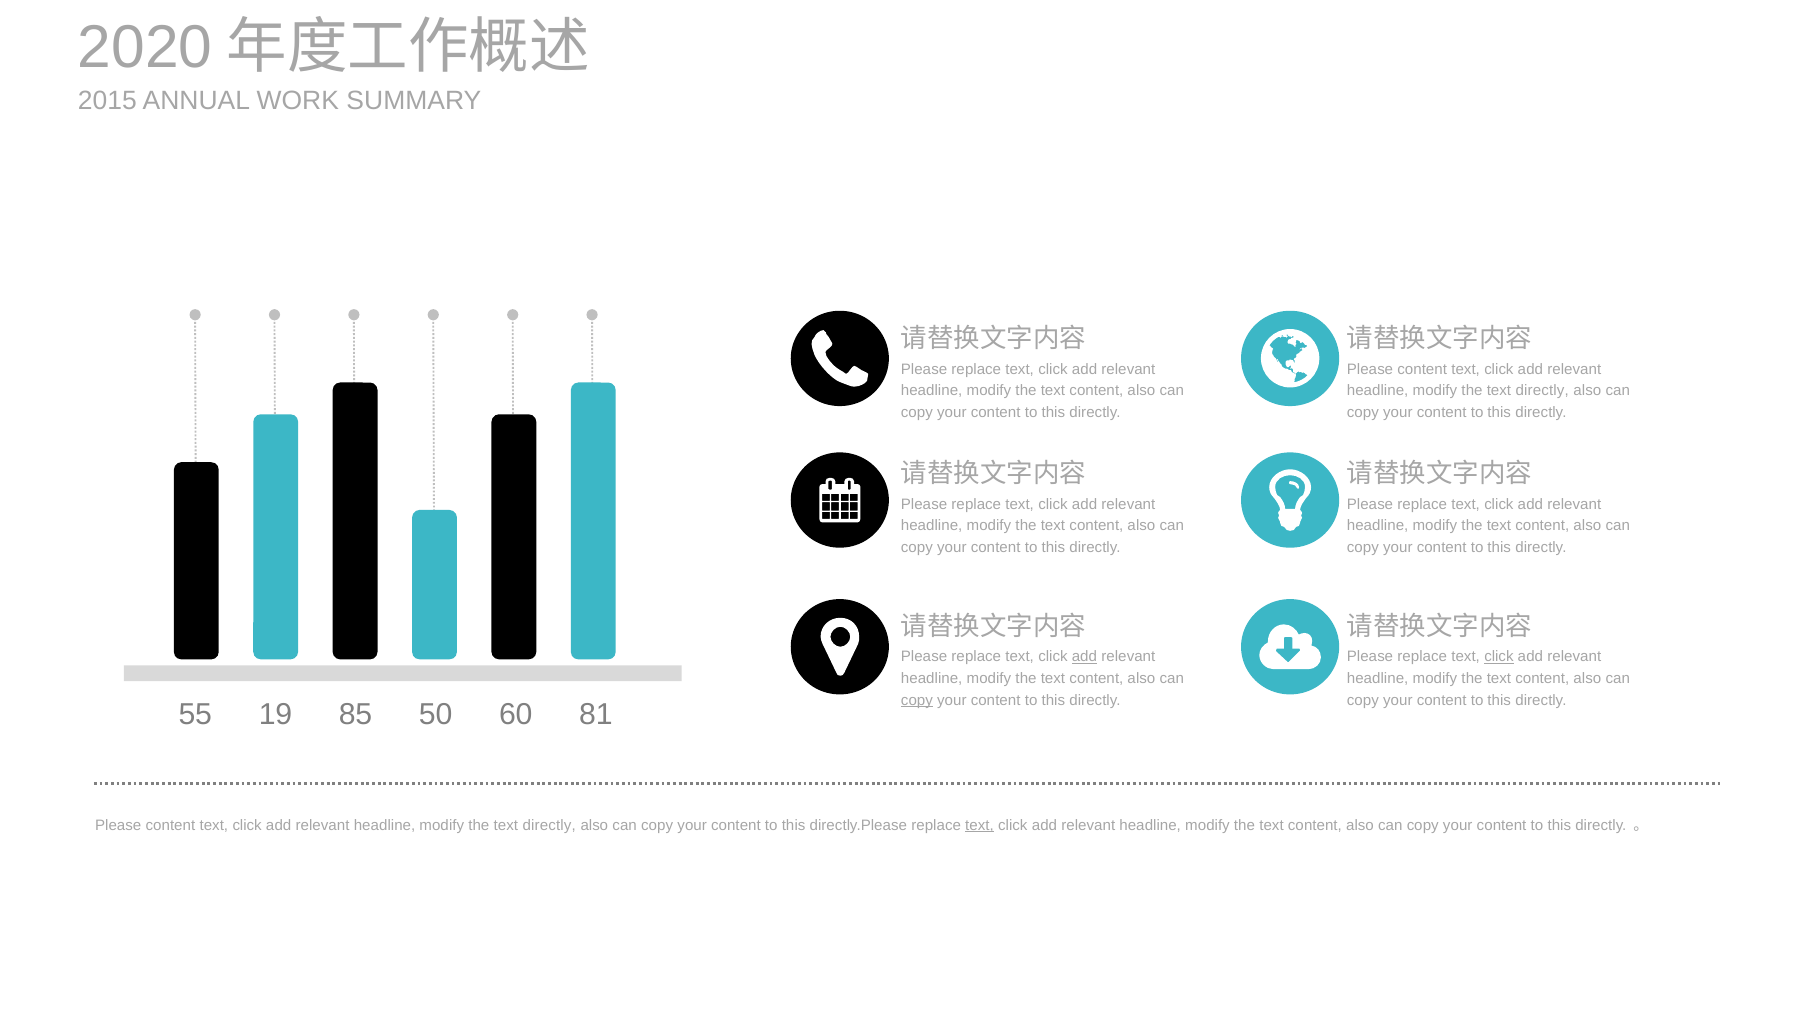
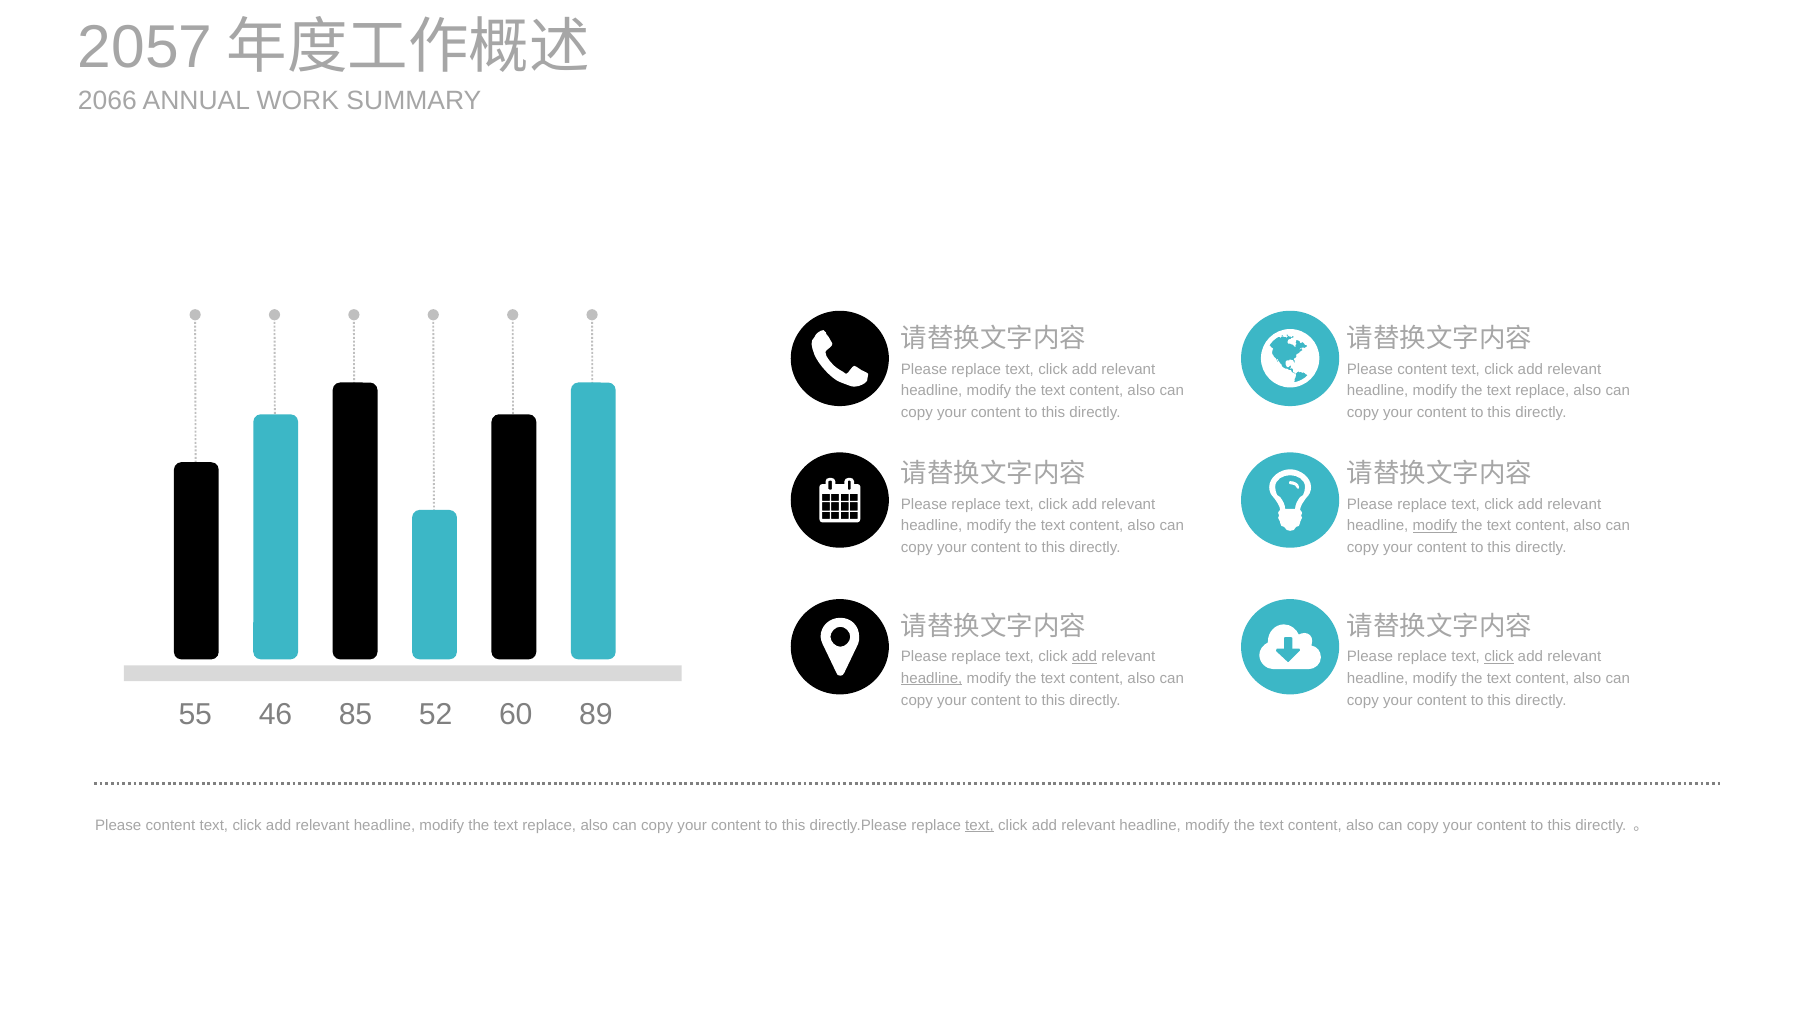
2020: 2020 -> 2057
2015: 2015 -> 2066
directly at (1542, 391): directly -> replace
modify at (1435, 526) underline: none -> present
headline at (932, 679) underline: none -> present
copy at (917, 700) underline: present -> none
19: 19 -> 46
50: 50 -> 52
81: 81 -> 89
directly at (549, 826): directly -> replace
